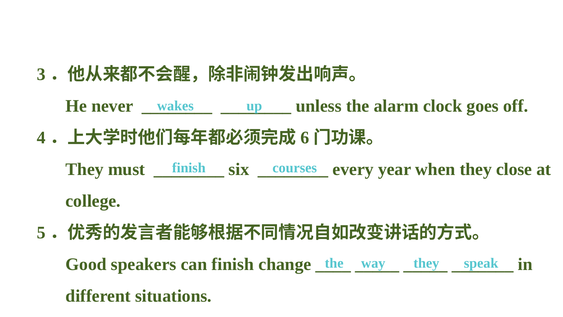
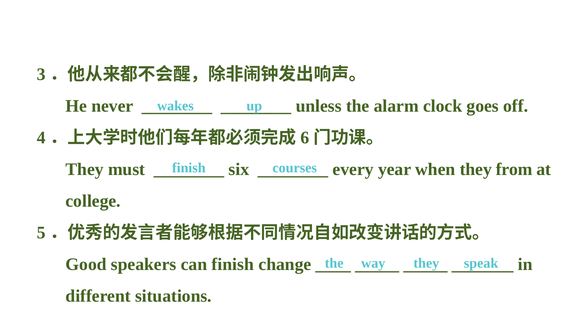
close: close -> from
